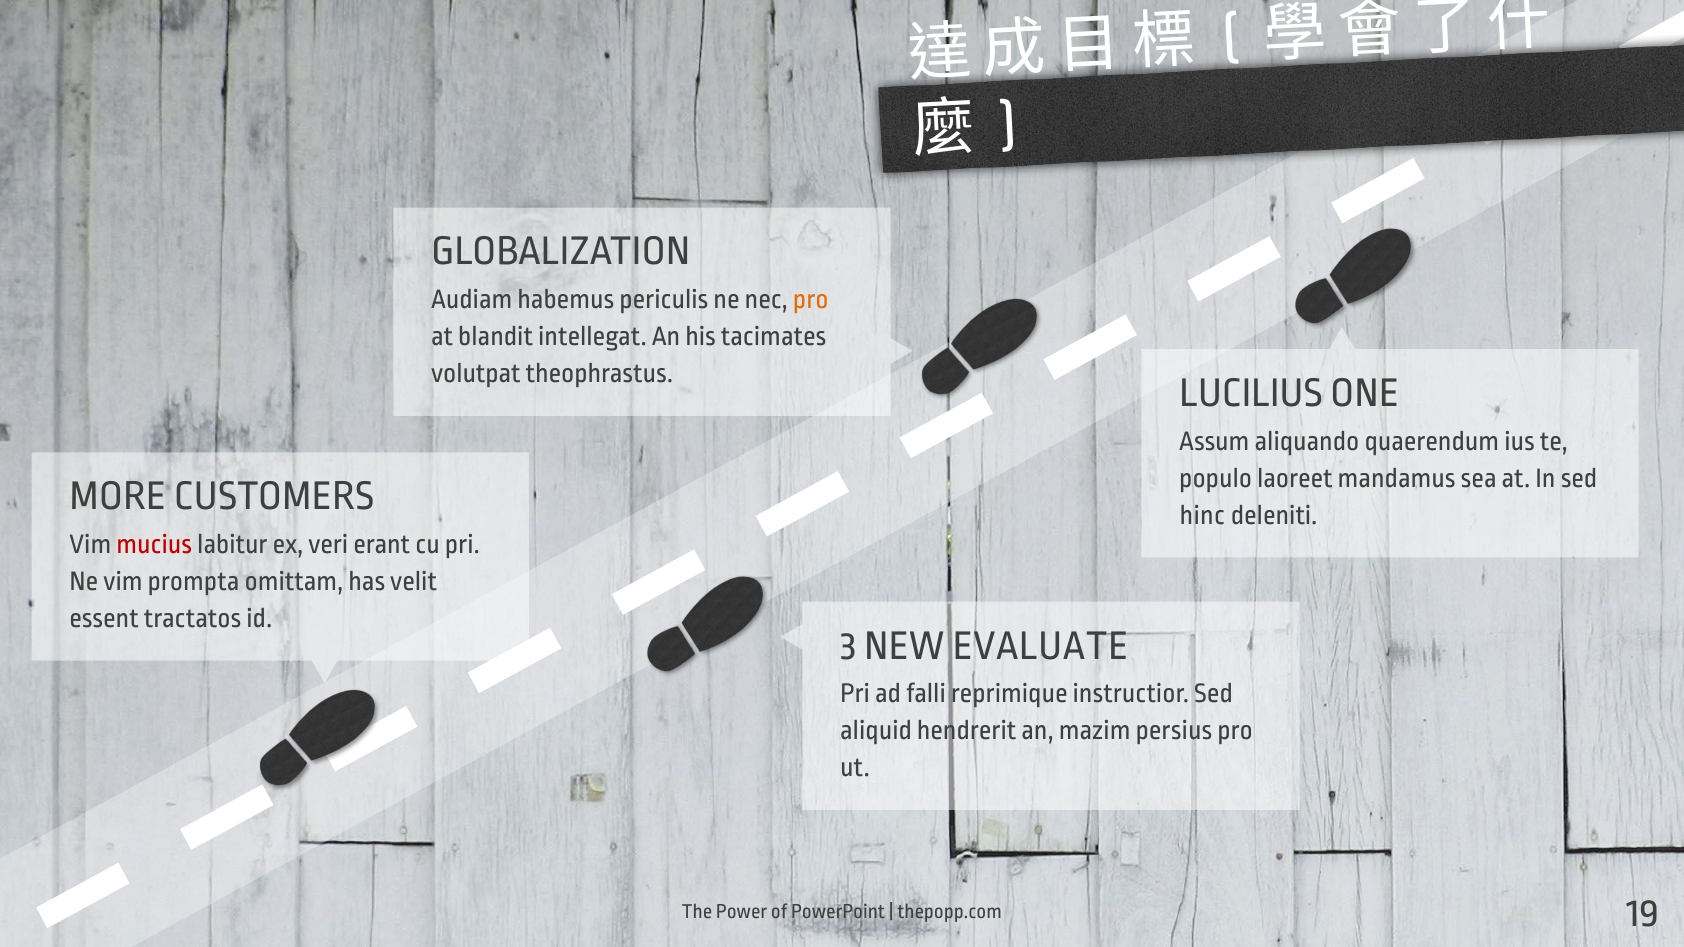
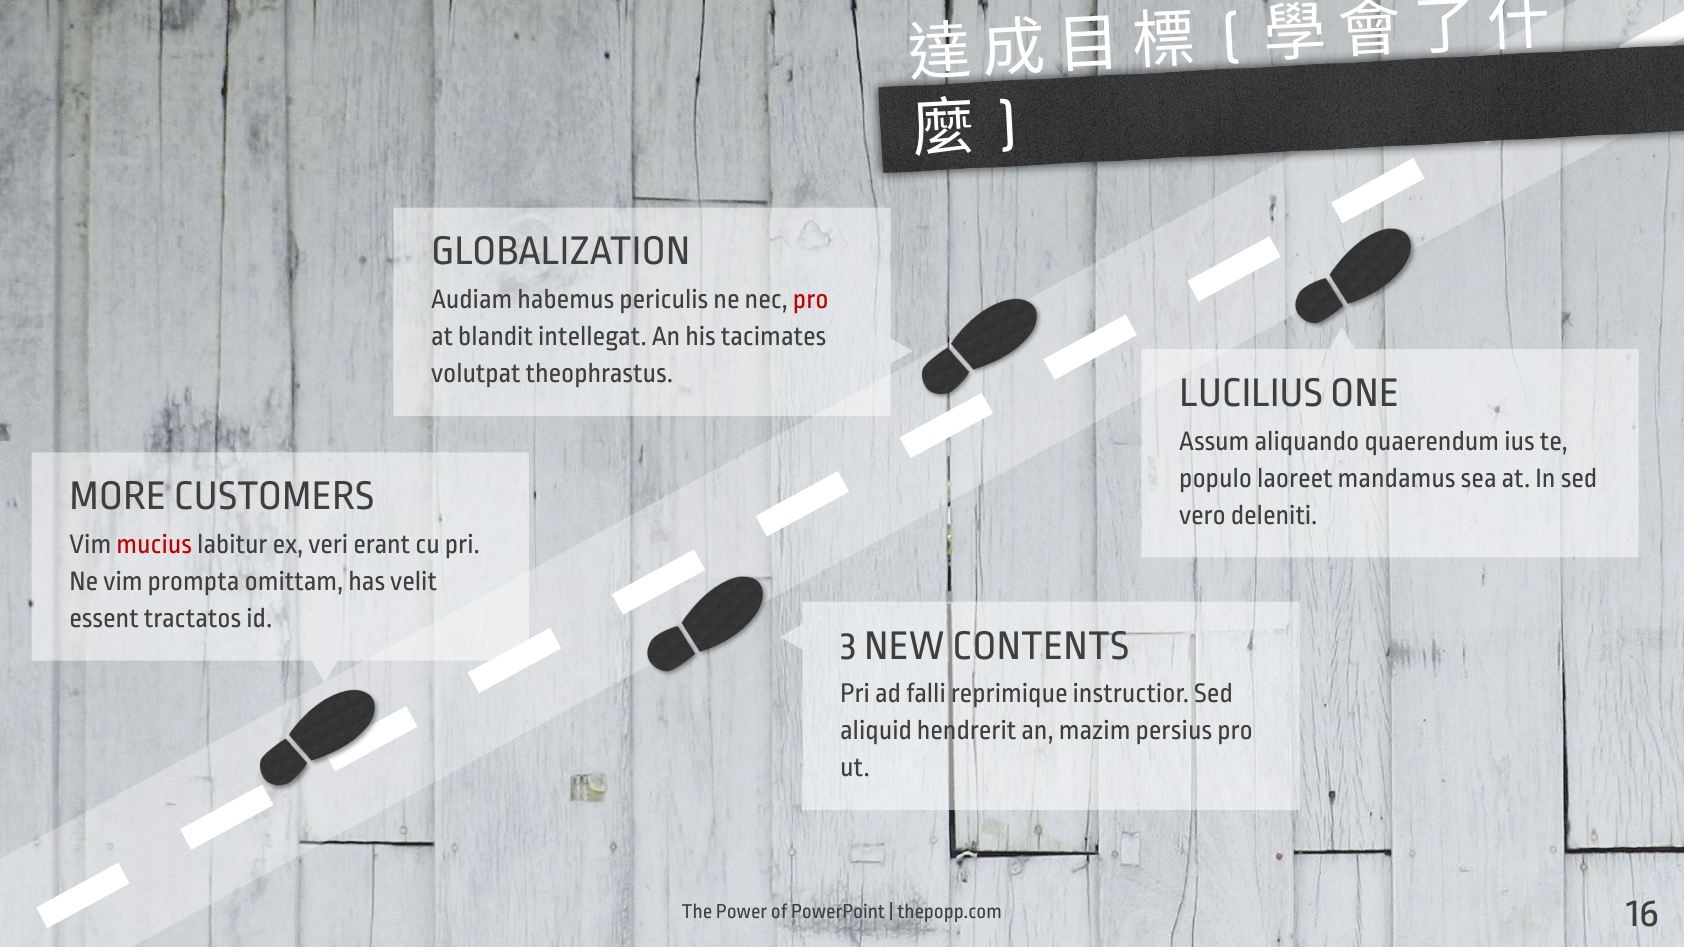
pro at (811, 299) colour: orange -> red
hinc: hinc -> vero
EVALUATE: EVALUATE -> CONTENTS
19: 19 -> 16
